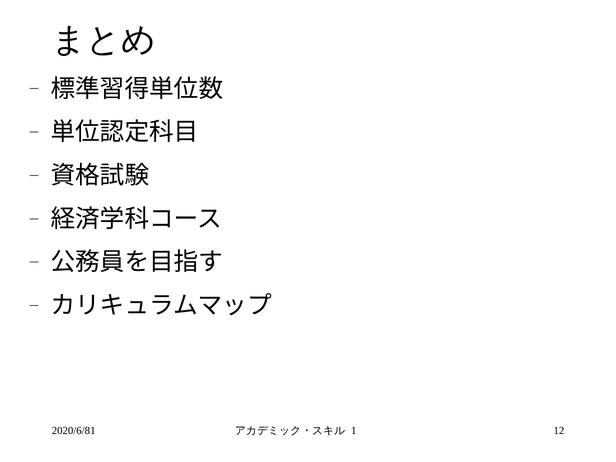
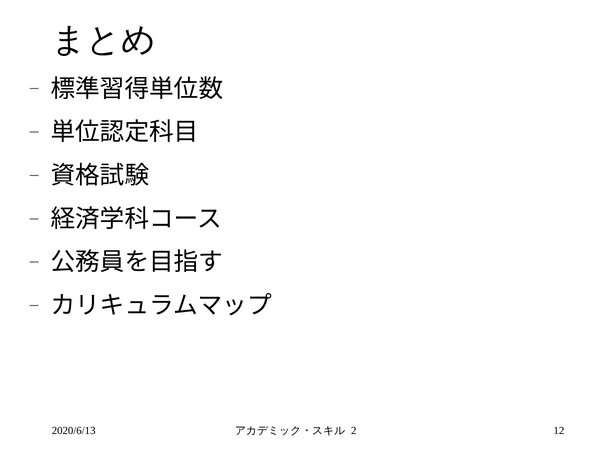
2020/6/81: 2020/6/81 -> 2020/6/13
1: 1 -> 2
